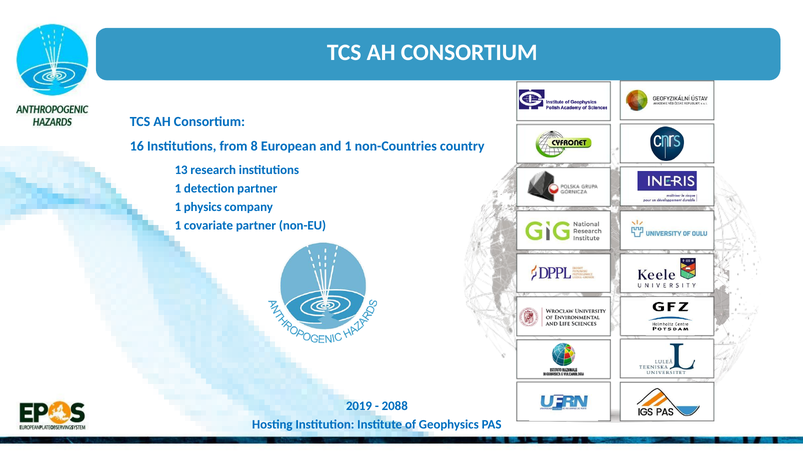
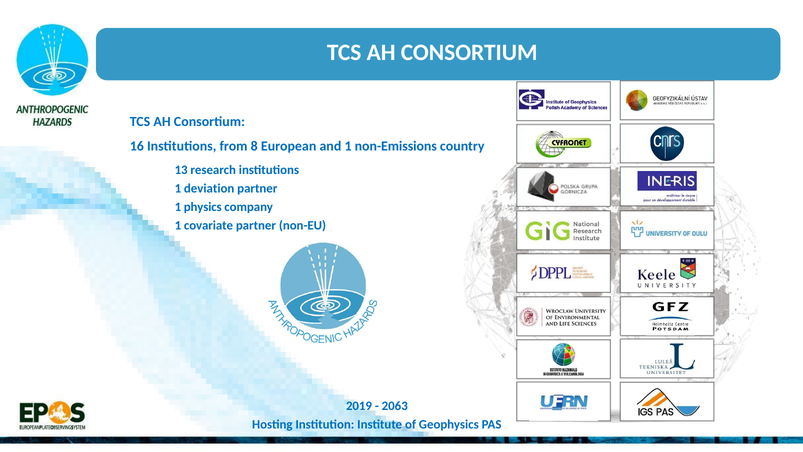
non-Countries: non-Countries -> non-Emissions
detection: detection -> deviation
2088: 2088 -> 2063
